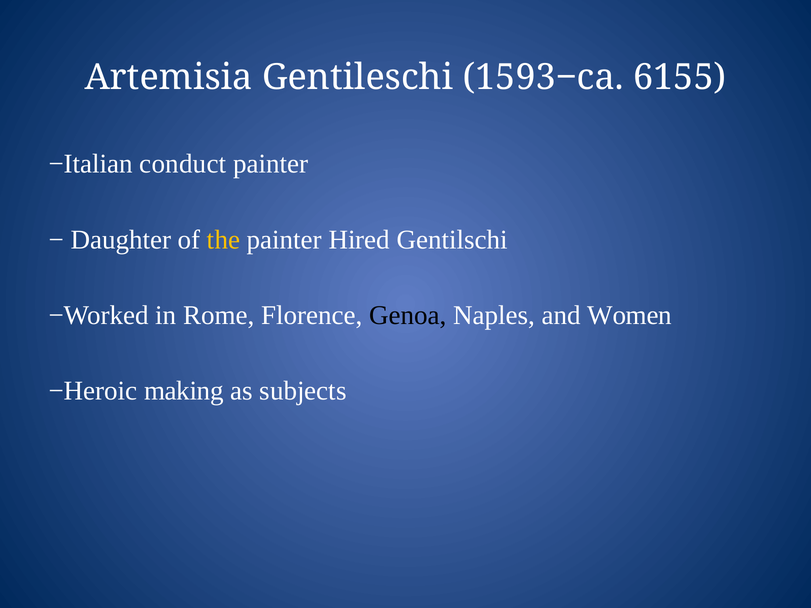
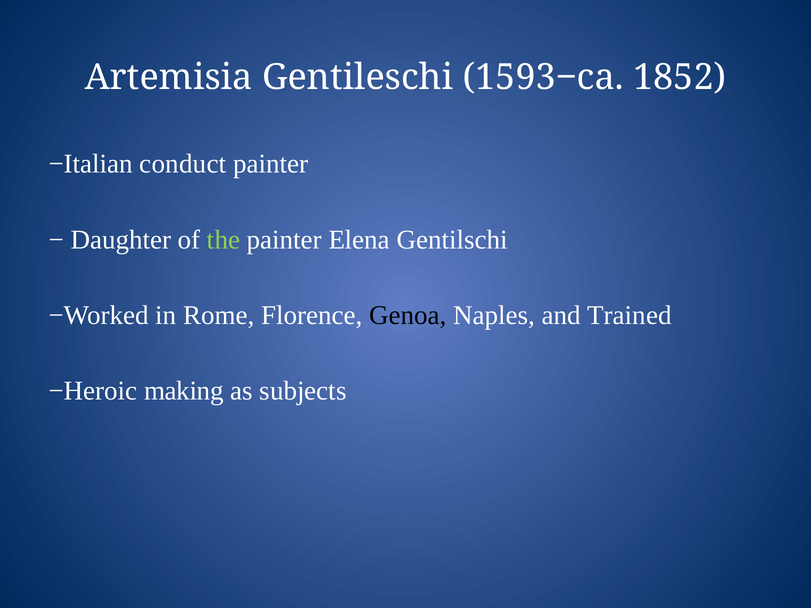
6155: 6155 -> 1852
the colour: yellow -> light green
Hired: Hired -> Elena
Women: Women -> Trained
